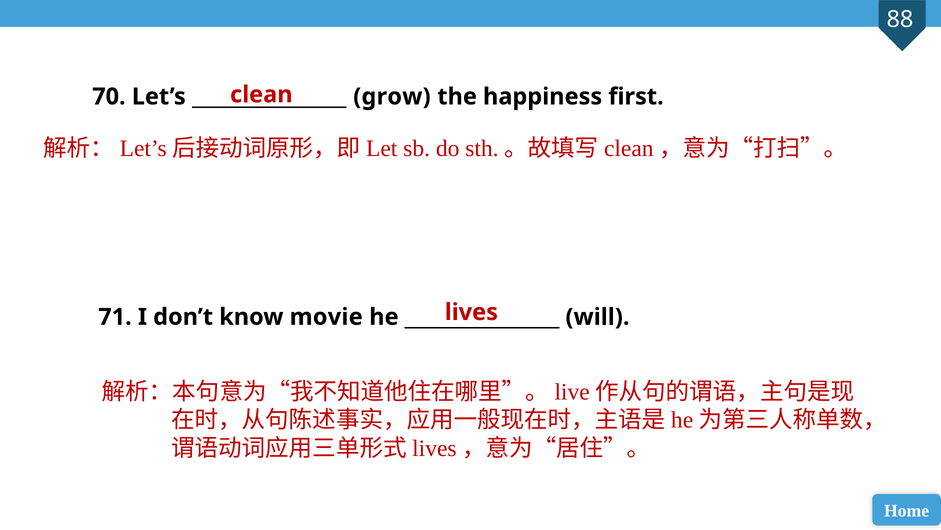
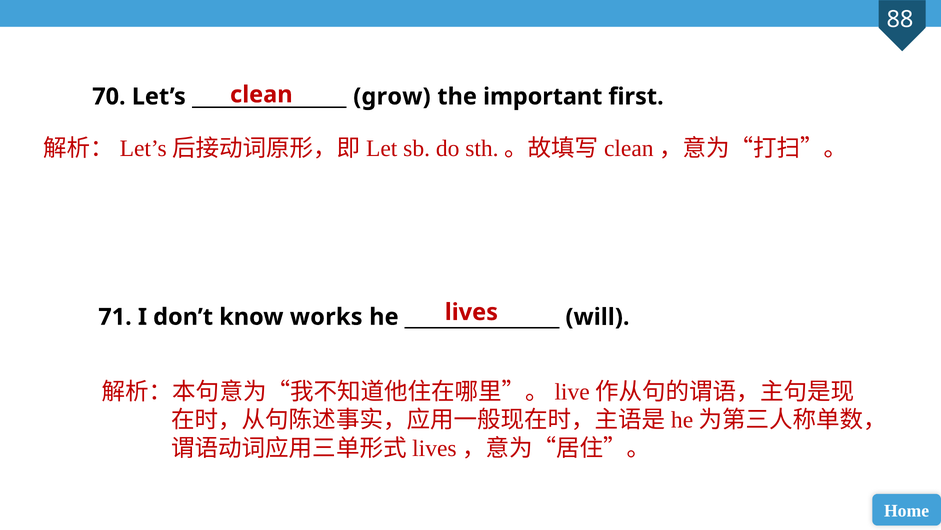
happiness: happiness -> important
movie: movie -> works
